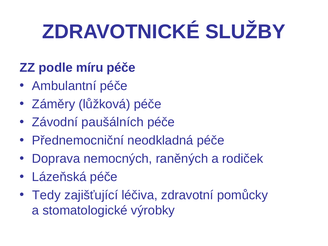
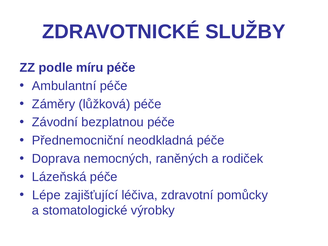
paušálních: paušálních -> bezplatnou
Tedy: Tedy -> Lépe
